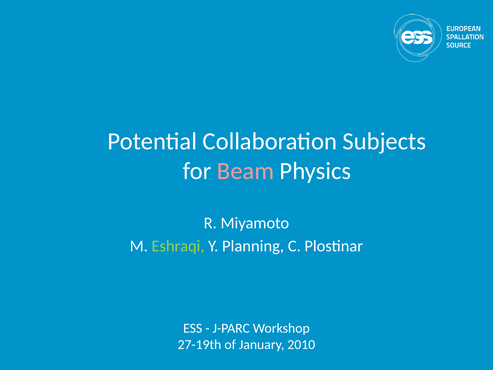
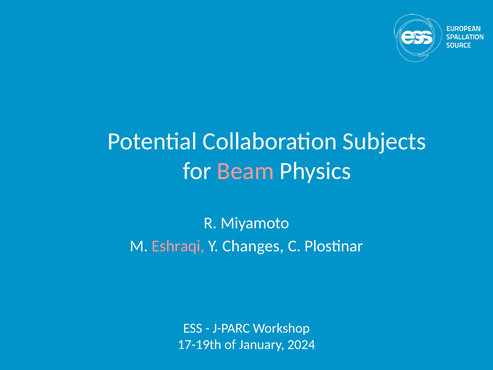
Eshraqi colour: light green -> pink
Planning: Planning -> Changes
27-19th: 27-19th -> 17-19th
2010: 2010 -> 2024
